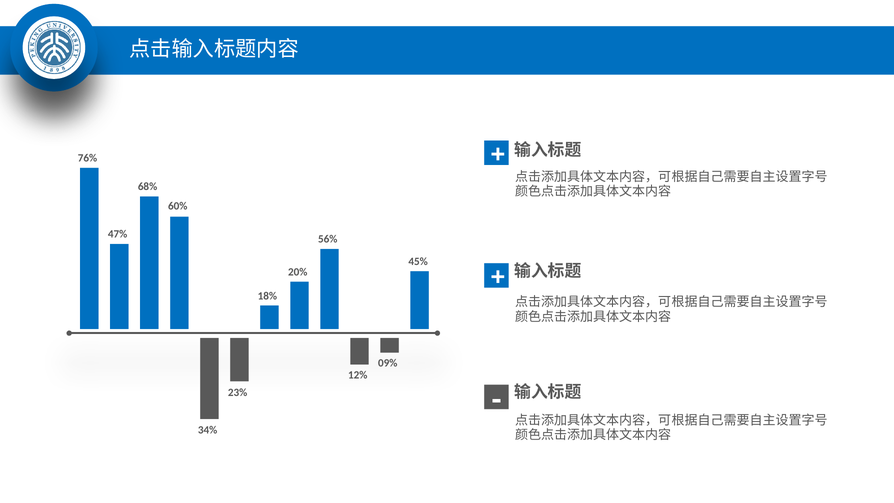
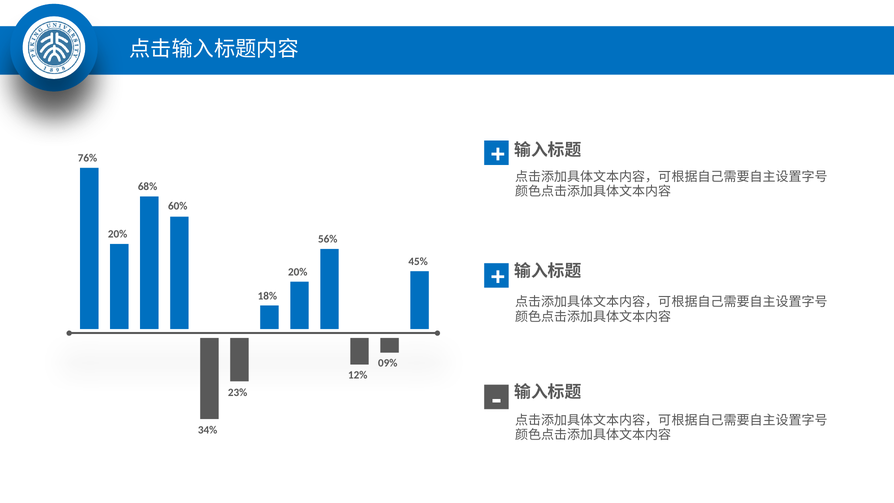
47% at (118, 234): 47% -> 20%
